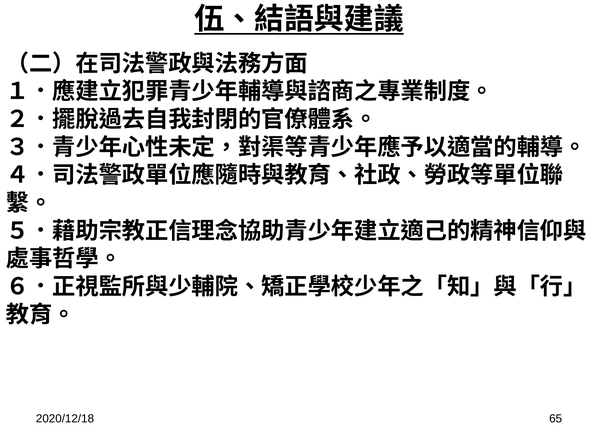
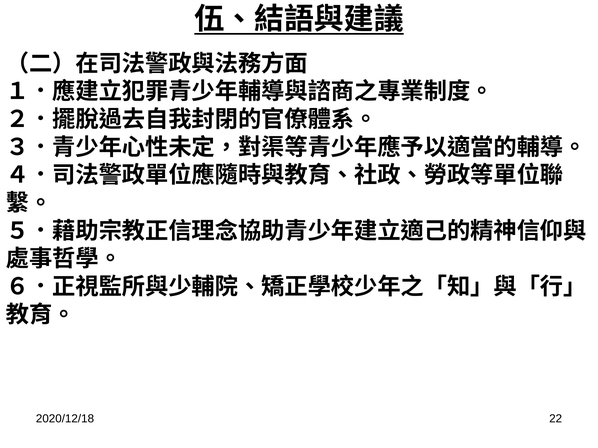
65: 65 -> 22
